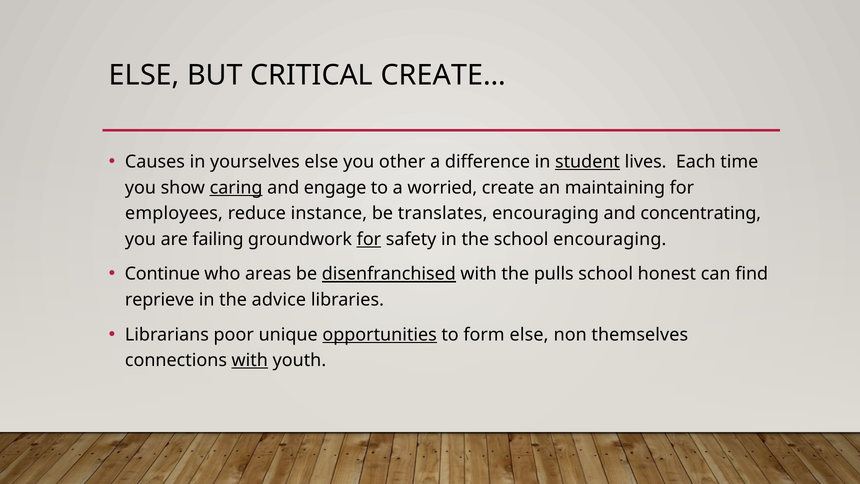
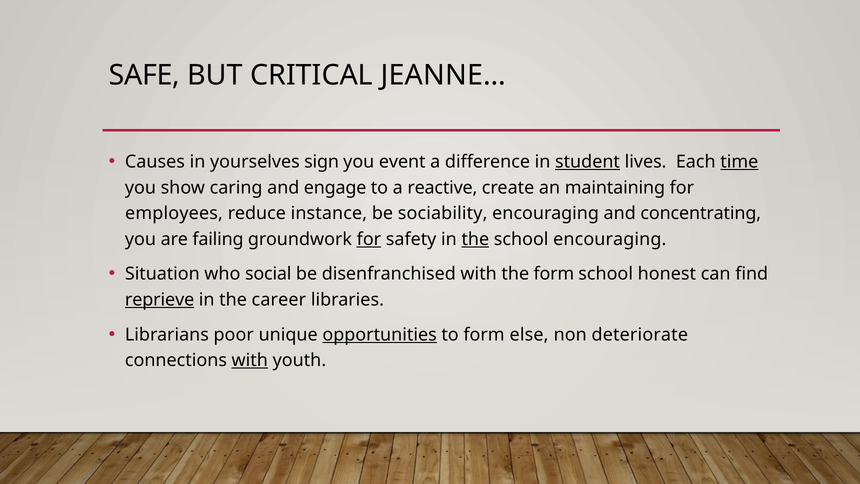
ELSE at (144, 75): ELSE -> SAFE
CREATE…: CREATE… -> JEANNE…
yourselves else: else -> sign
other: other -> event
time underline: none -> present
caring underline: present -> none
worried: worried -> reactive
translates: translates -> sociability
the at (475, 239) underline: none -> present
Continue: Continue -> Situation
areas: areas -> social
disenfranchised underline: present -> none
the pulls: pulls -> form
reprieve underline: none -> present
advice: advice -> career
themselves: themselves -> deteriorate
